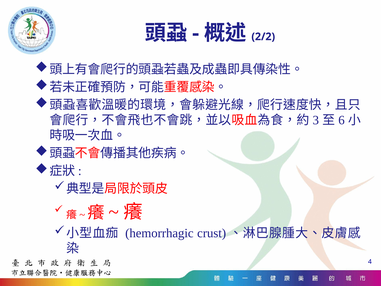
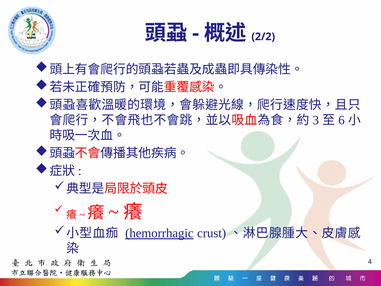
hemorrhagic underline: none -> present
